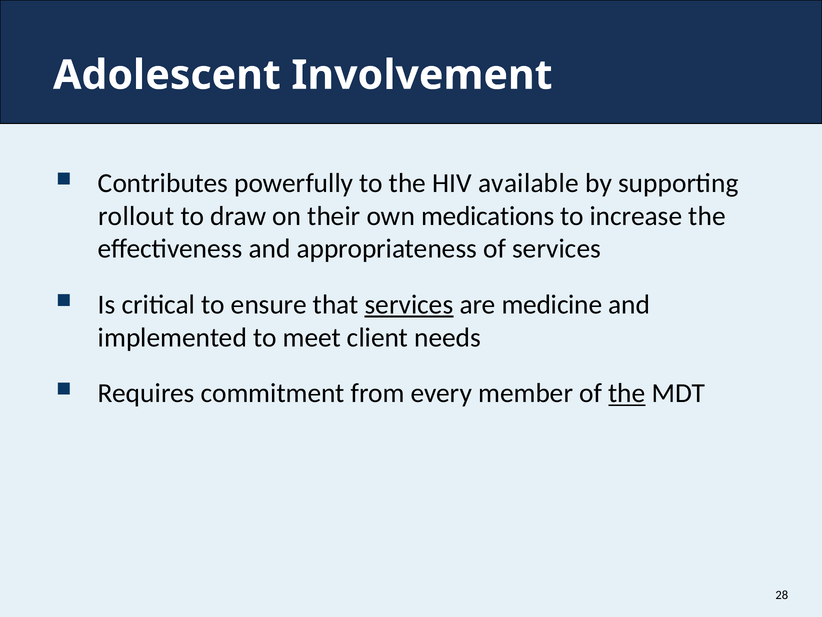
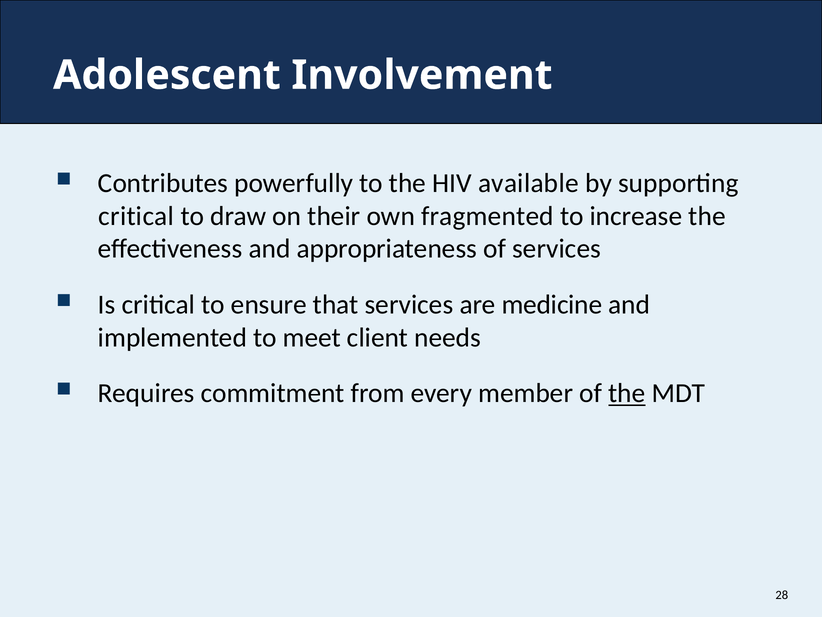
rollout at (136, 216): rollout -> critical
medications: medications -> fragmented
services at (409, 304) underline: present -> none
